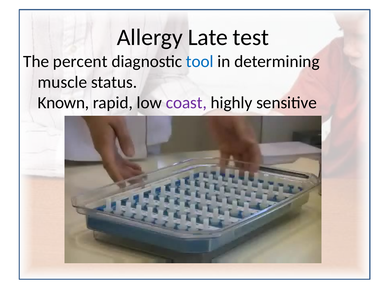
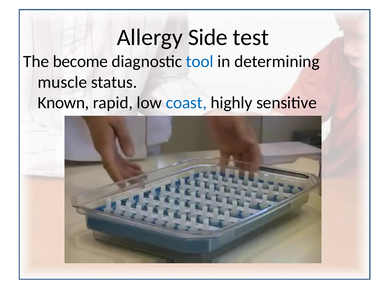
Late: Late -> Side
percent: percent -> become
coast colour: purple -> blue
